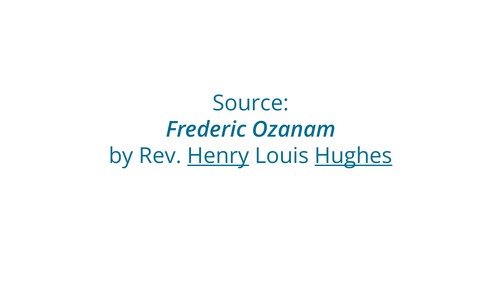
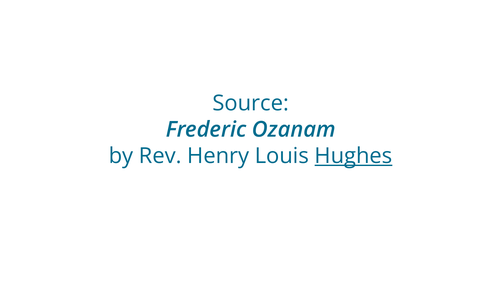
Henry underline: present -> none
